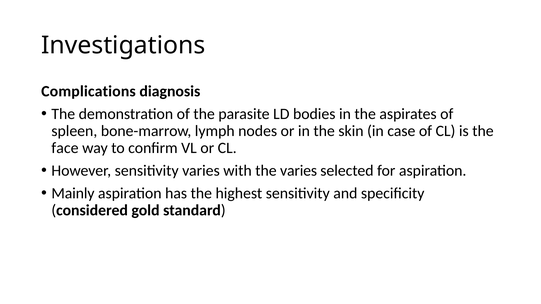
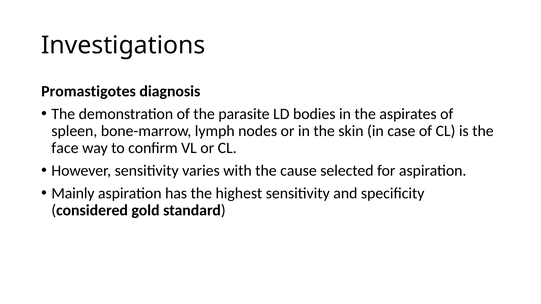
Complications: Complications -> Promastigotes
the varies: varies -> cause
